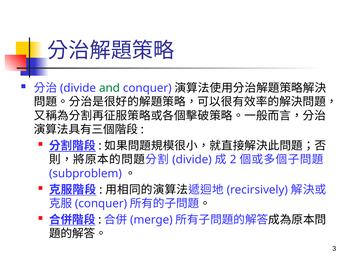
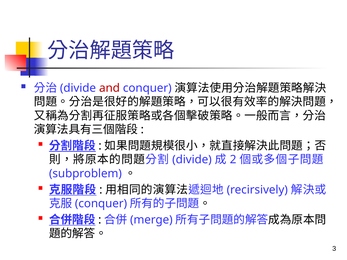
and colour: green -> red
